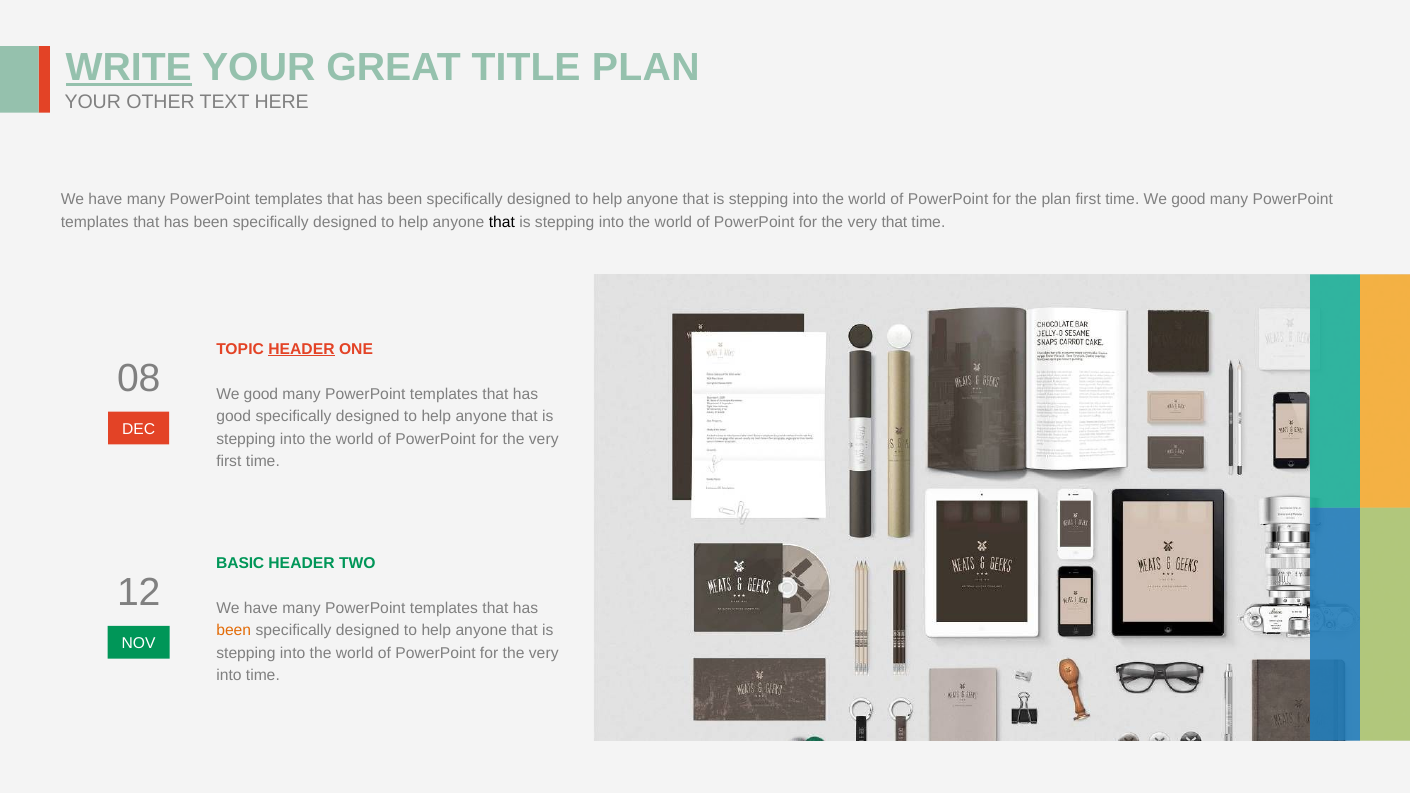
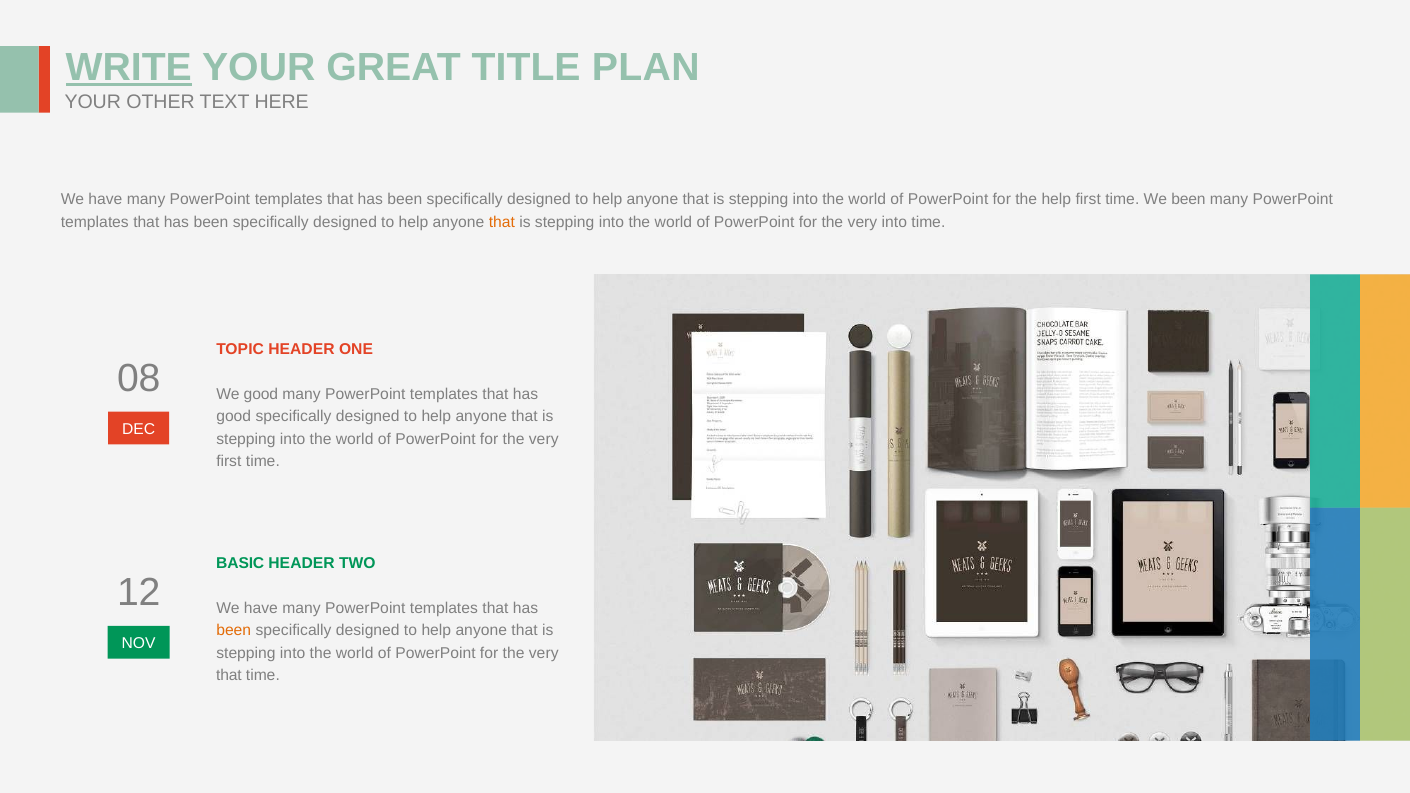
the plan: plan -> help
time We good: good -> been
that at (502, 222) colour: black -> orange
very that: that -> into
HEADER at (301, 349) underline: present -> none
into at (229, 676): into -> that
